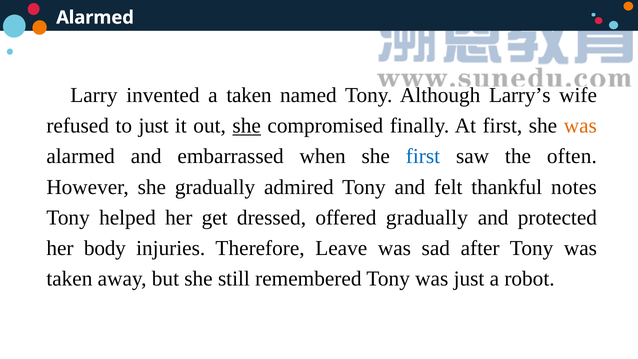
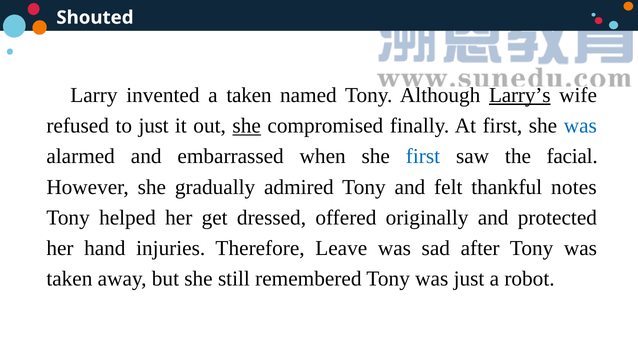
Alarmed at (95, 18): Alarmed -> Shouted
Larry’s underline: none -> present
was at (580, 126) colour: orange -> blue
often: often -> facial
offered gradually: gradually -> originally
body: body -> hand
